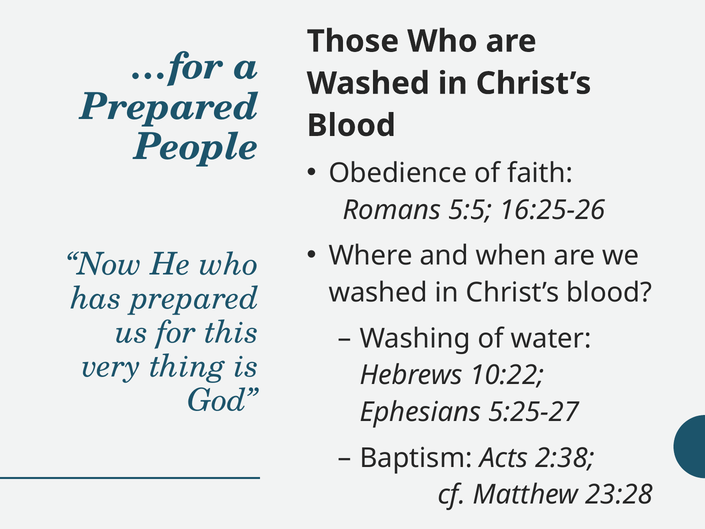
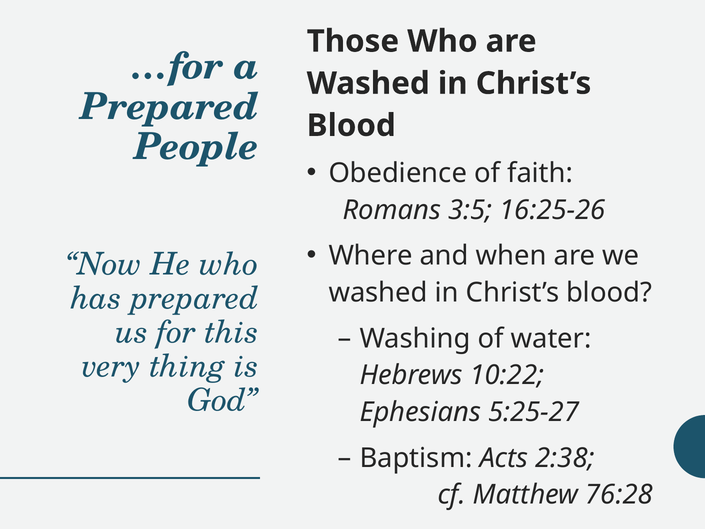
5:5: 5:5 -> 3:5
23:28: 23:28 -> 76:28
